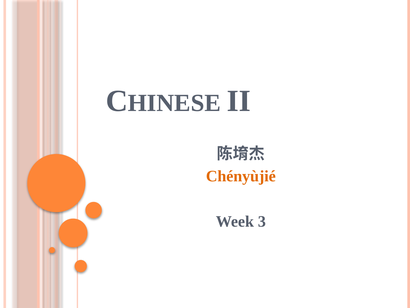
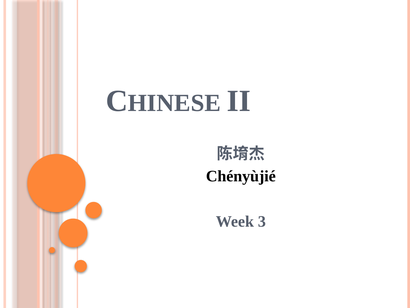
Chényùjié colour: orange -> black
